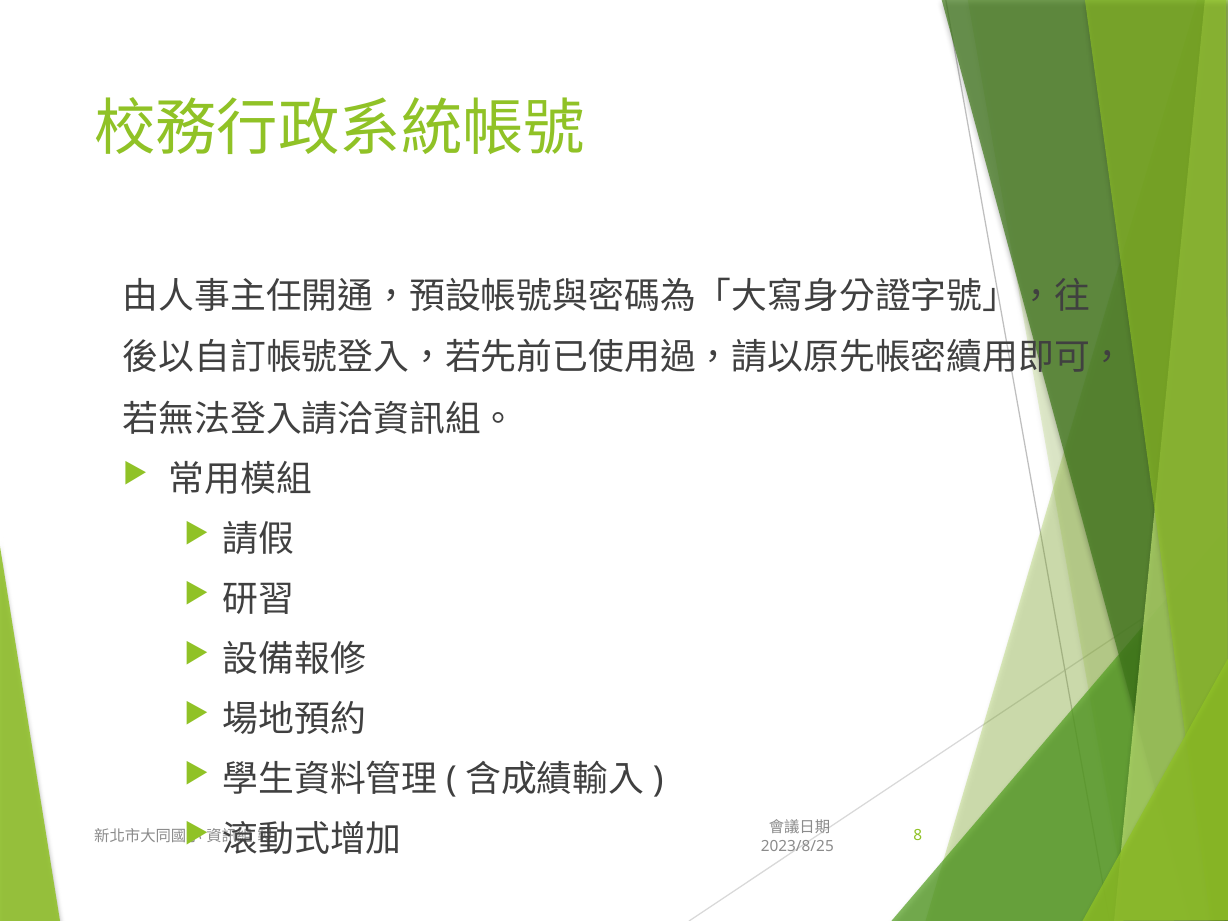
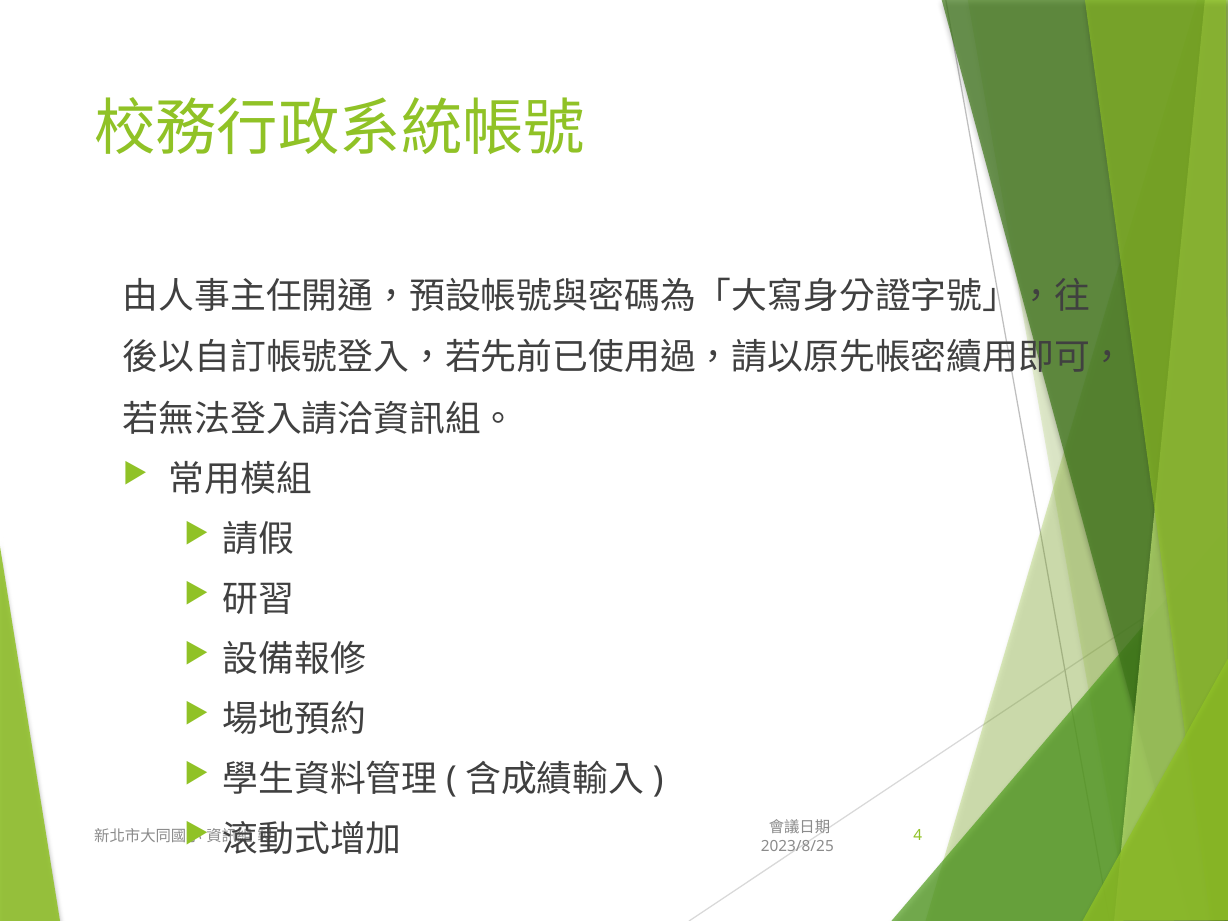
8: 8 -> 4
